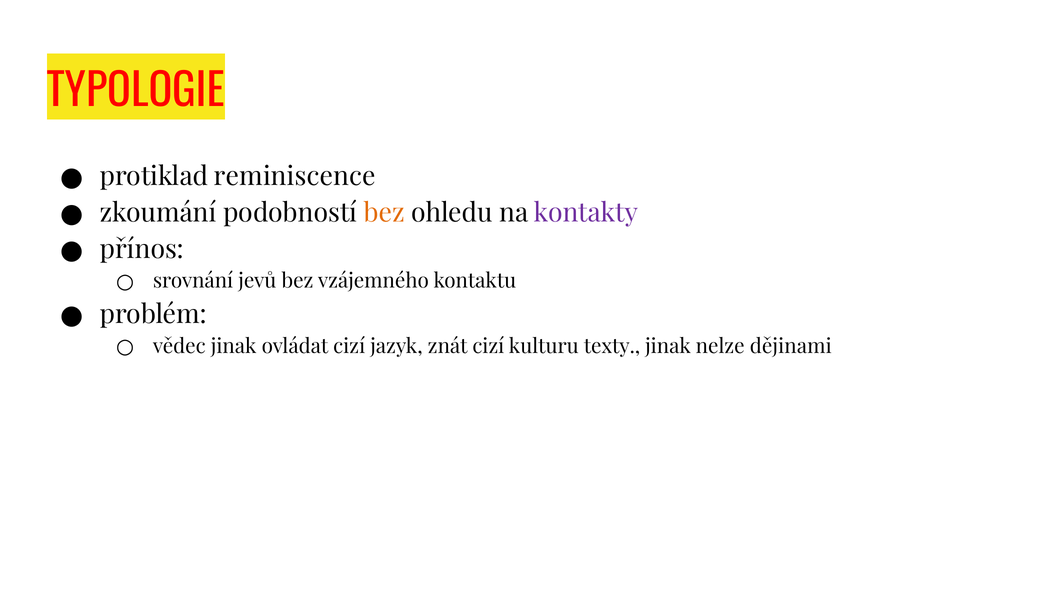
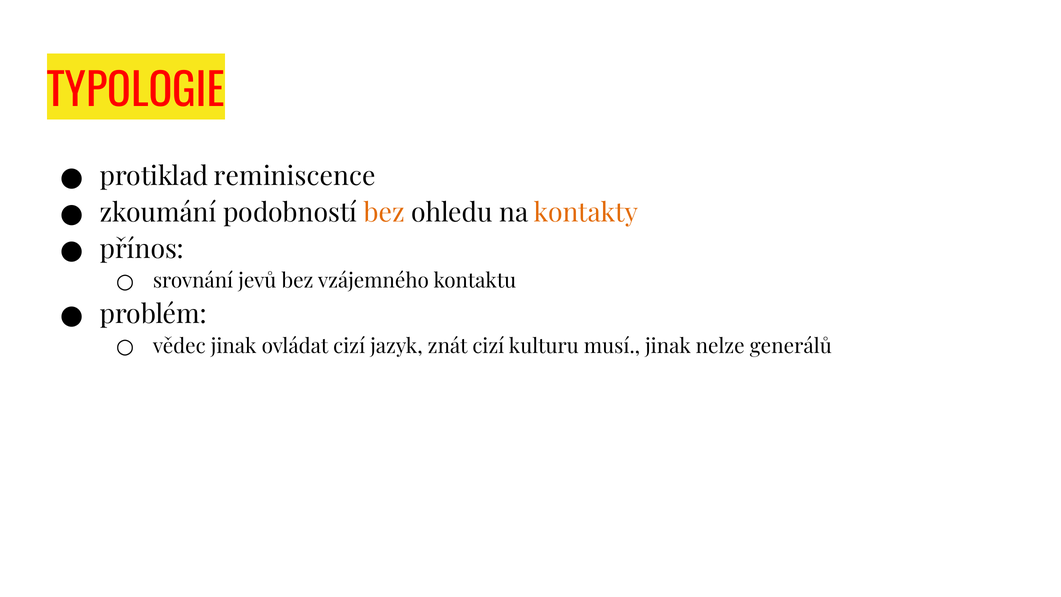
kontakty colour: purple -> orange
texty: texty -> musí
dějinami: dějinami -> generálů
